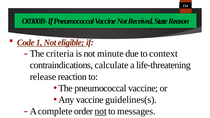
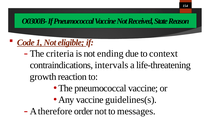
minute: minute -> ending
calculate: calculate -> intervals
release: release -> growth
complete: complete -> therefore
not at (101, 111) underline: present -> none
